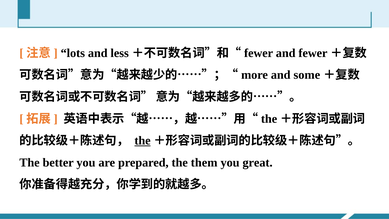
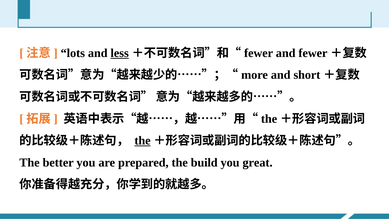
less underline: none -> present
some: some -> short
them: them -> build
